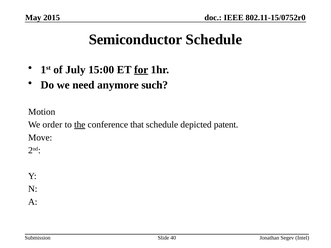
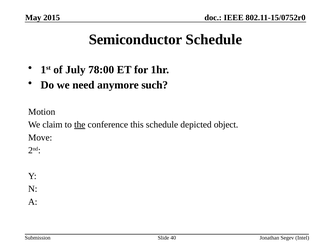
15:00: 15:00 -> 78:00
for underline: present -> none
order: order -> claim
that: that -> this
patent: patent -> object
